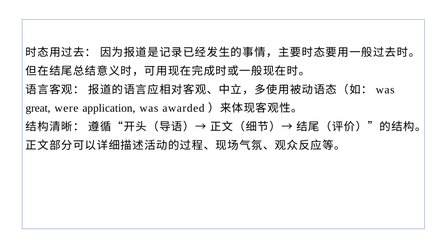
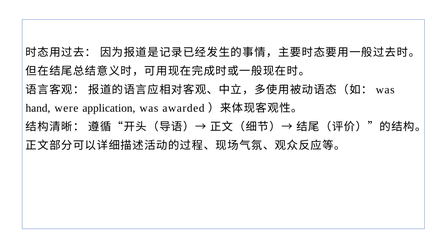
great: great -> hand
